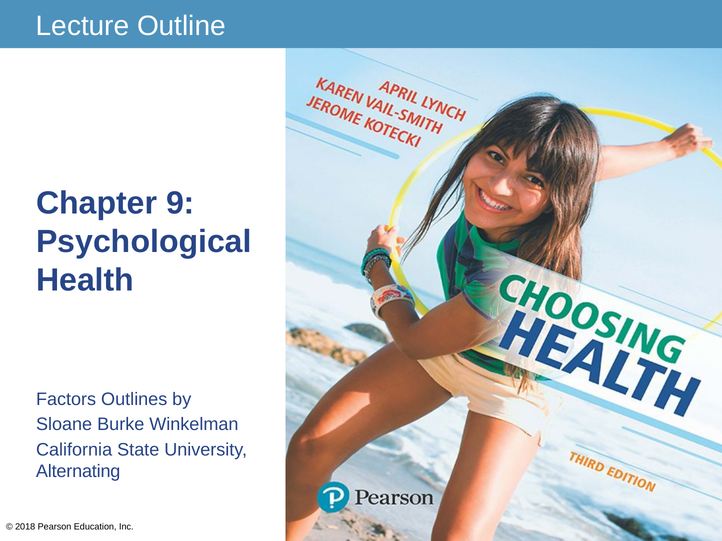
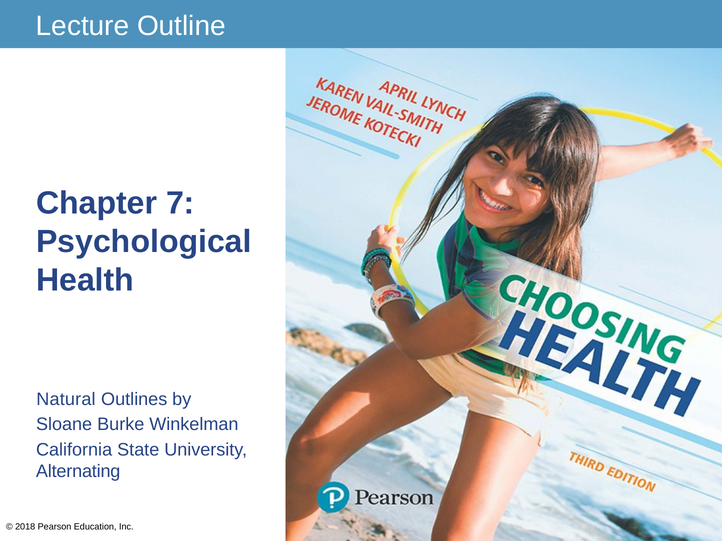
9: 9 -> 7
Factors: Factors -> Natural
